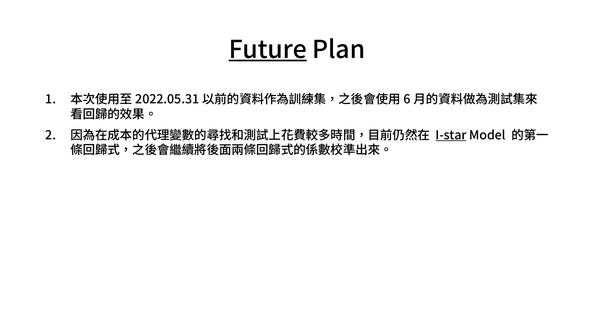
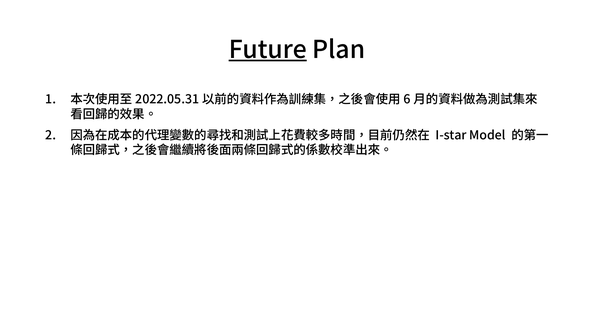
I-star underline: present -> none
